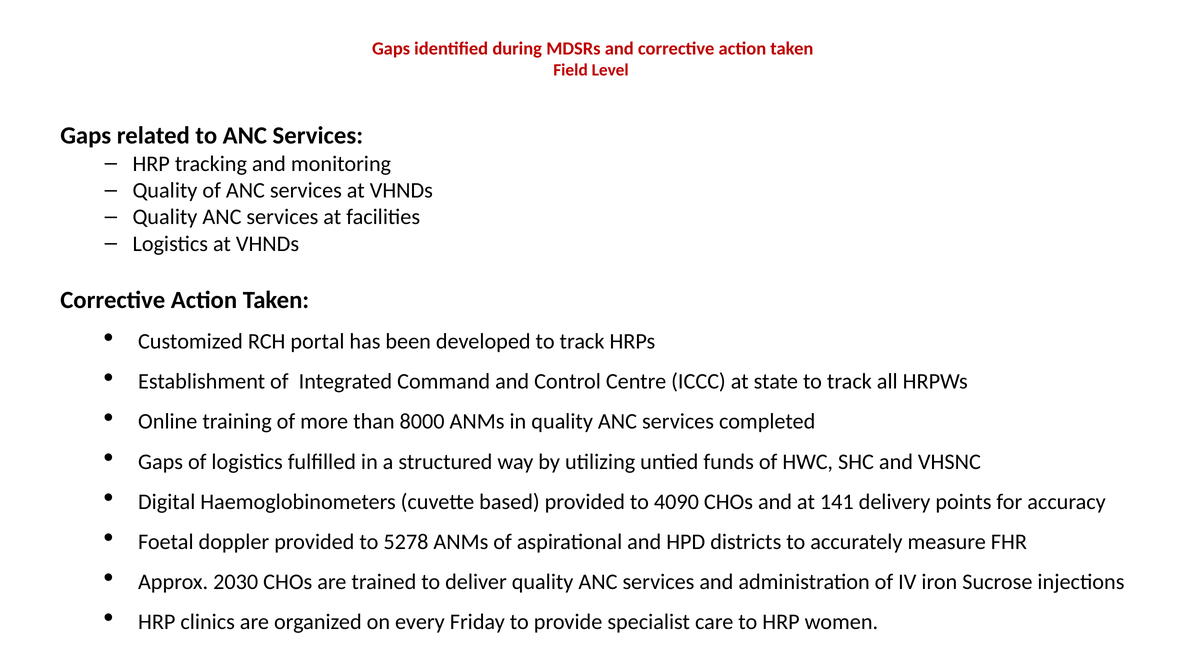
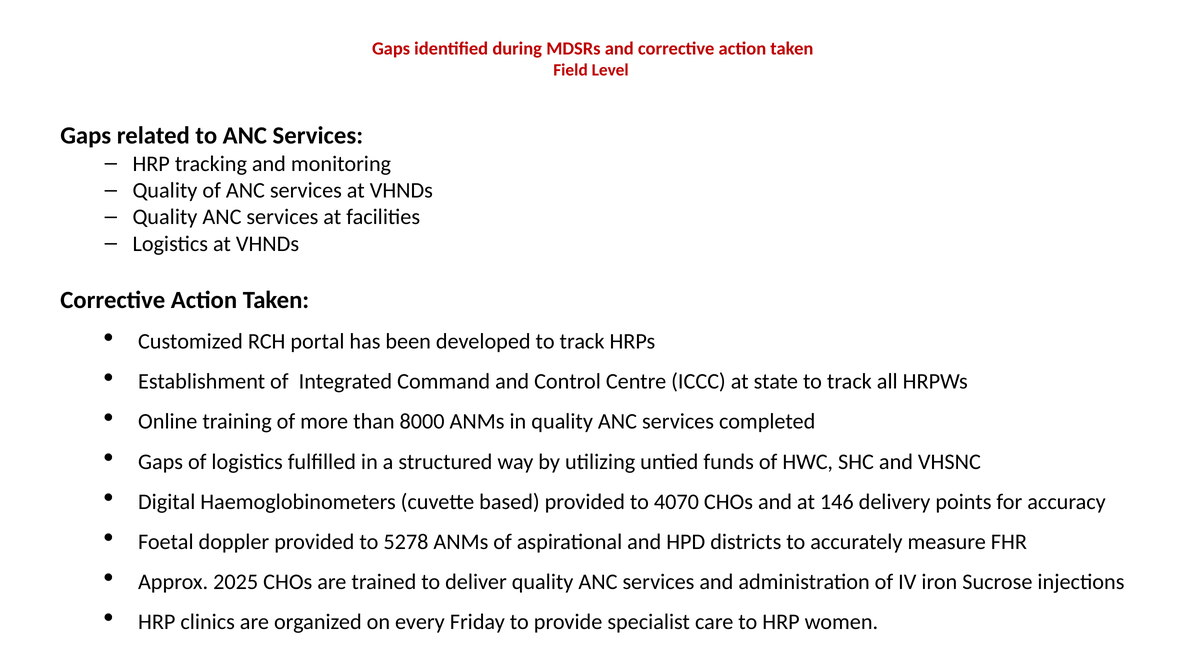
4090: 4090 -> 4070
141: 141 -> 146
2030: 2030 -> 2025
